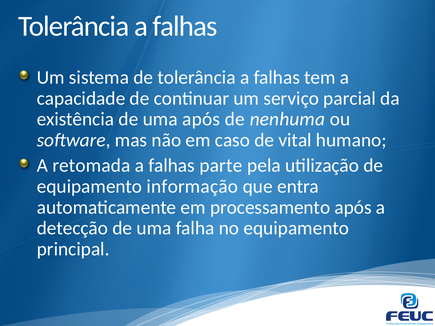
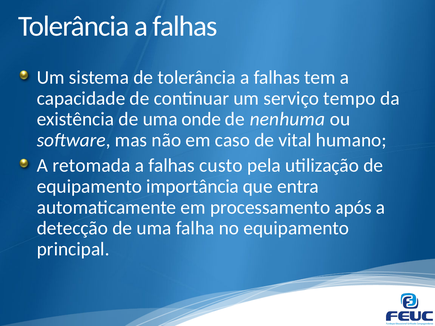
parcial: parcial -> tempo
uma após: após -> onde
parte: parte -> custo
informação: informação -> importância
